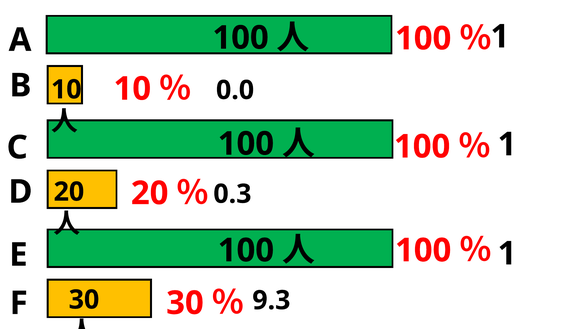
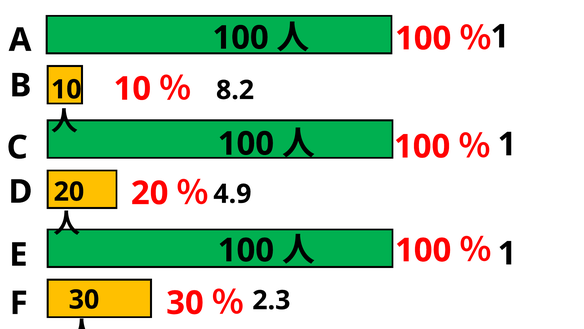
0.0: 0.0 -> 8.2
0.3: 0.3 -> 4.9
9.3: 9.3 -> 2.3
